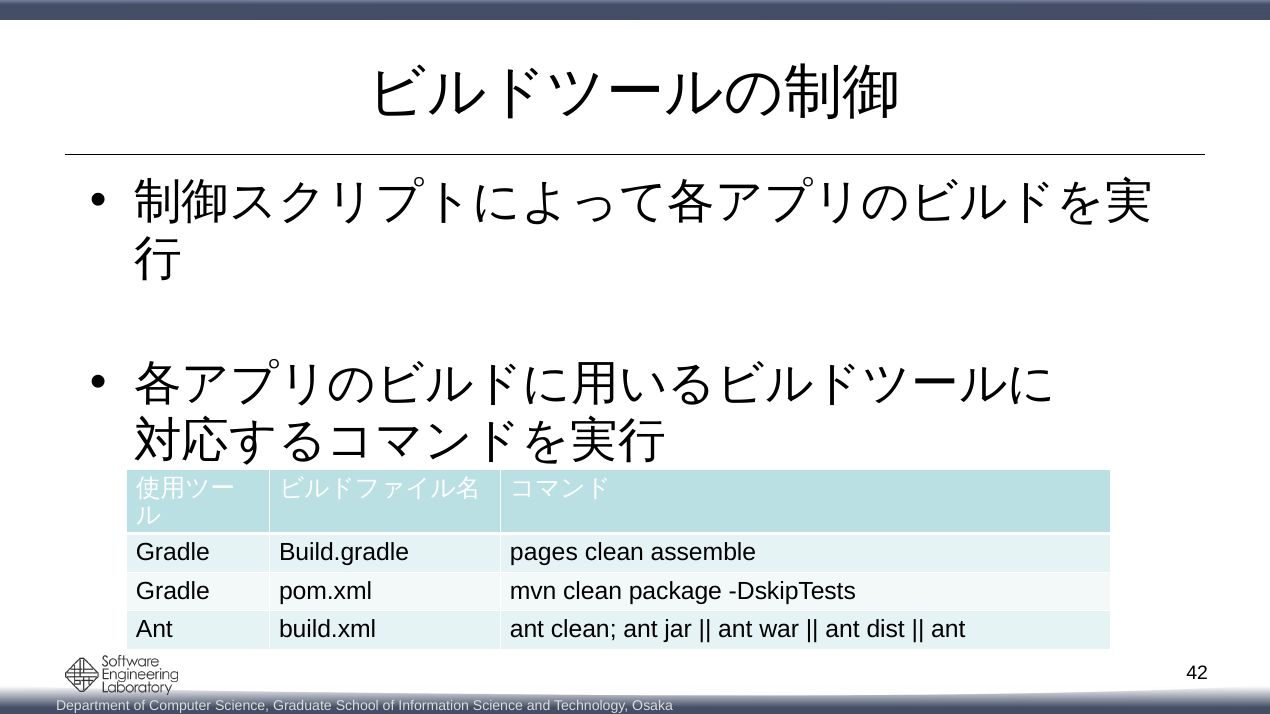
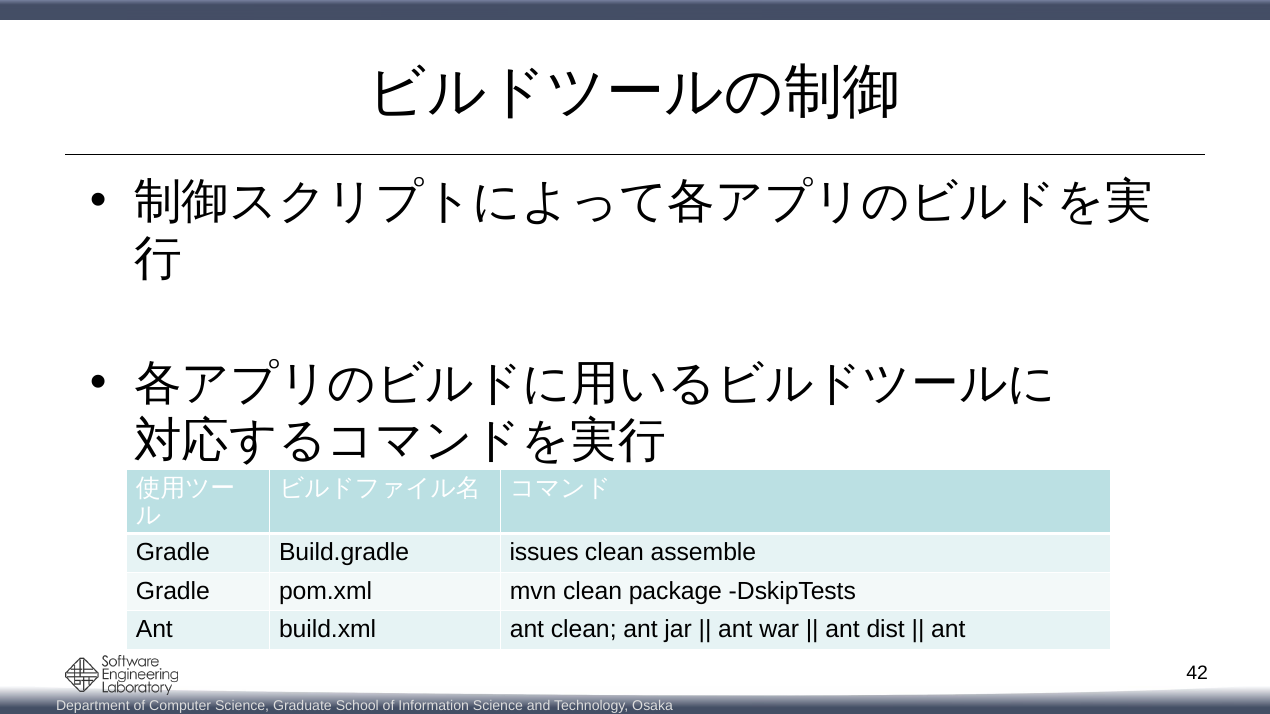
pages: pages -> issues
